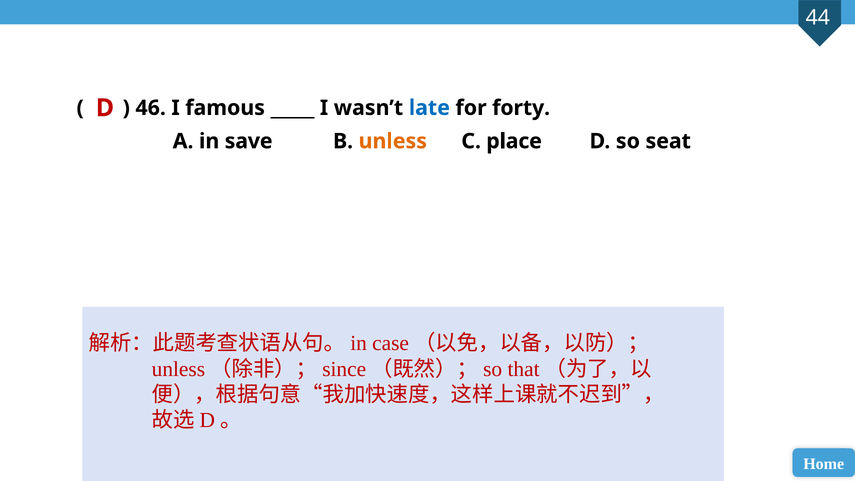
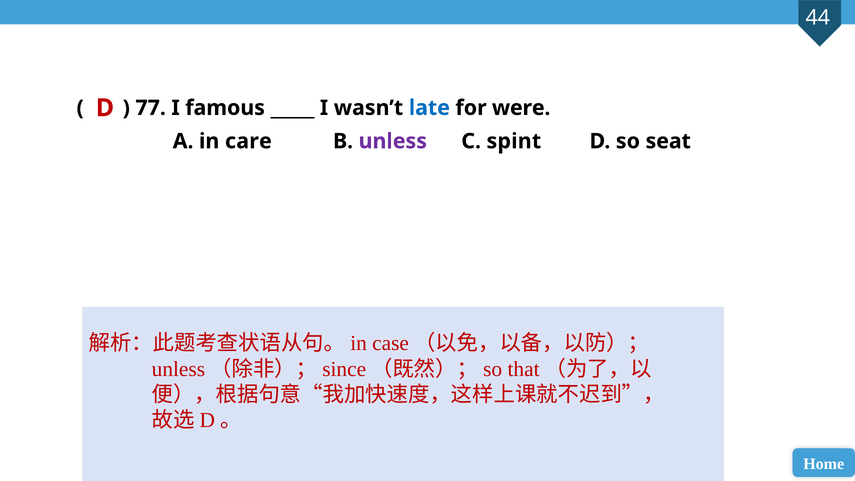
46: 46 -> 77
forty: forty -> were
save: save -> care
unless colour: orange -> purple
place: place -> spint
